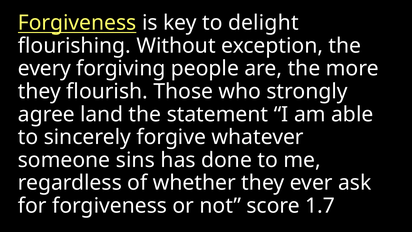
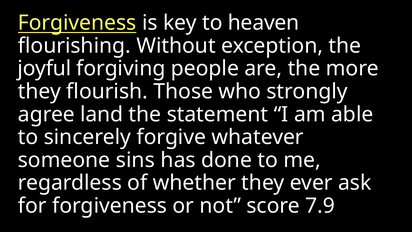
delight: delight -> heaven
every: every -> joyful
1.7: 1.7 -> 7.9
